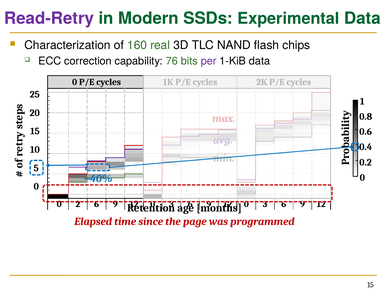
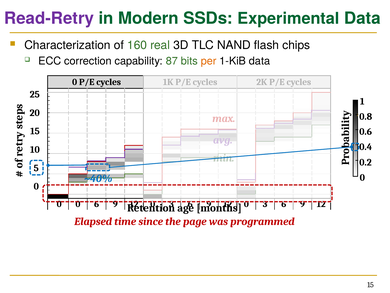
76: 76 -> 87
per colour: purple -> orange
0 2: 2 -> 0
